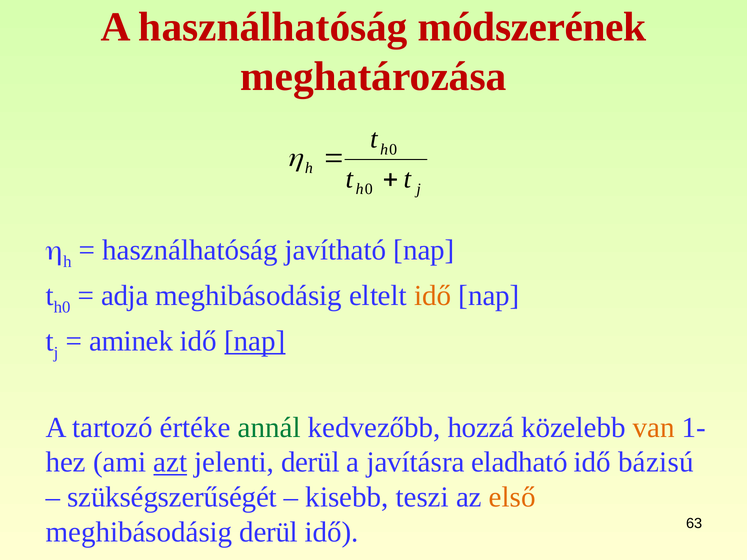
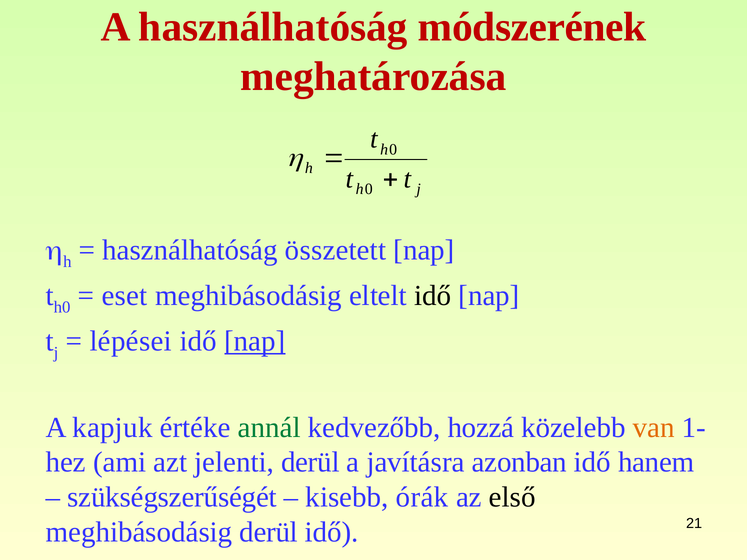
javítható: javítható -> összetett
adja: adja -> eset
idő at (433, 296) colour: orange -> black
aminek: aminek -> lépései
tartozó: tartozó -> kapjuk
azt underline: present -> none
eladható: eladható -> azonban
bázisú: bázisú -> hanem
teszi: teszi -> órák
első colour: orange -> black
63: 63 -> 21
